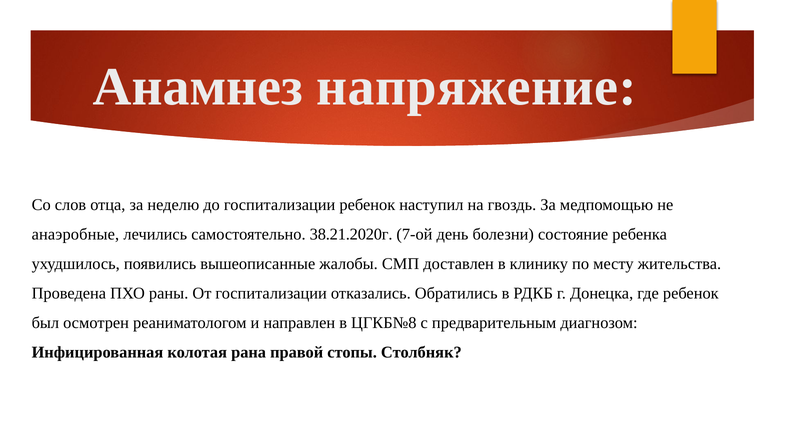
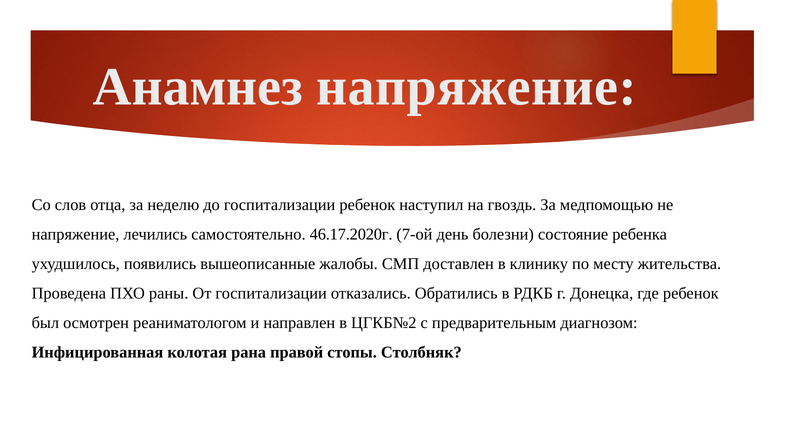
анаэробные at (75, 234): анаэробные -> напряжение
38.21.2020г: 38.21.2020г -> 46.17.2020г
ЦГКБ№8: ЦГКБ№8 -> ЦГКБ№2
